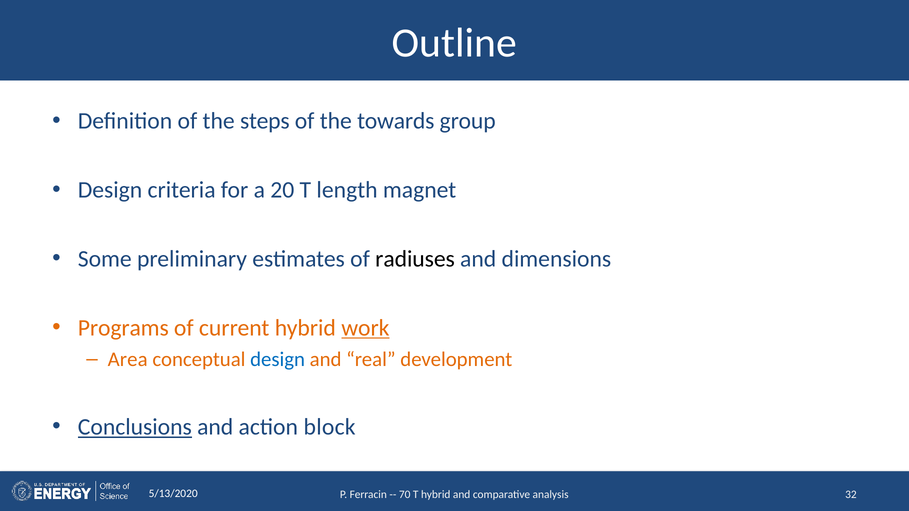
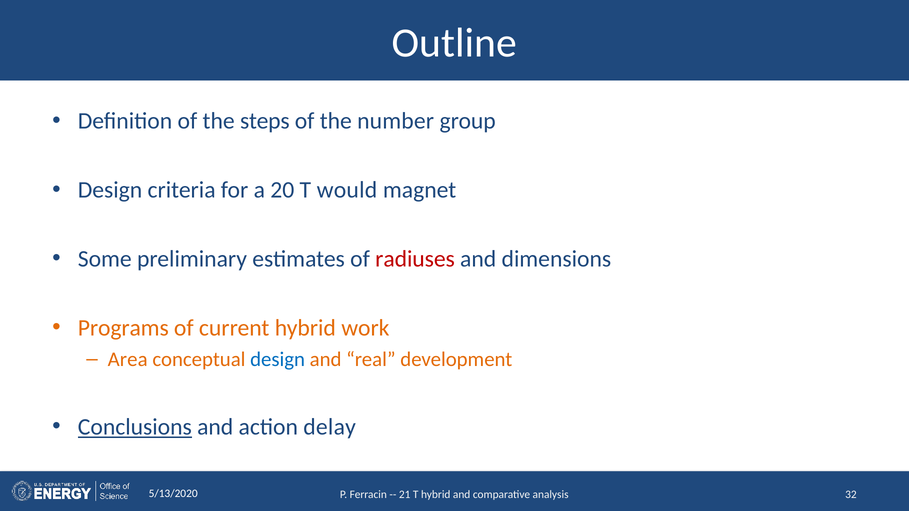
towards: towards -> number
length: length -> would
radiuses colour: black -> red
work underline: present -> none
block: block -> delay
70: 70 -> 21
